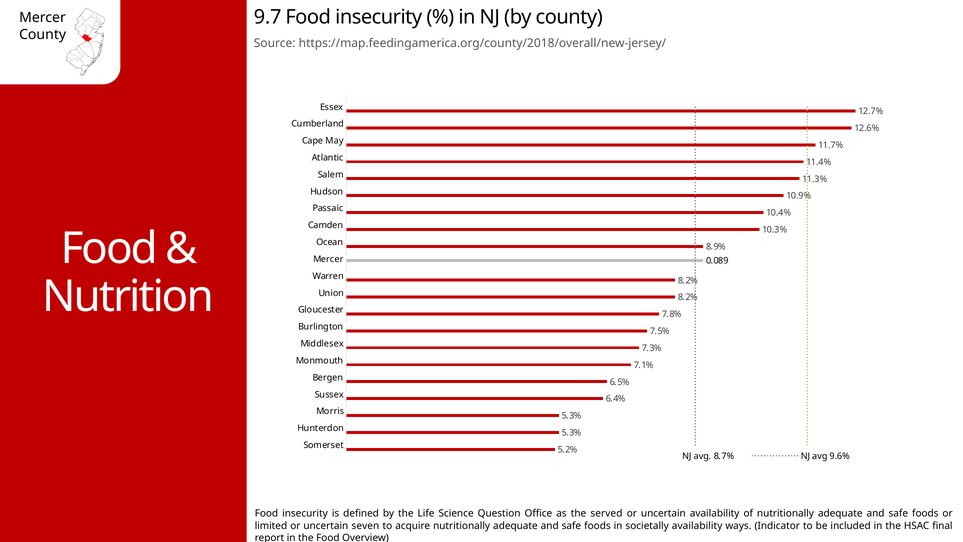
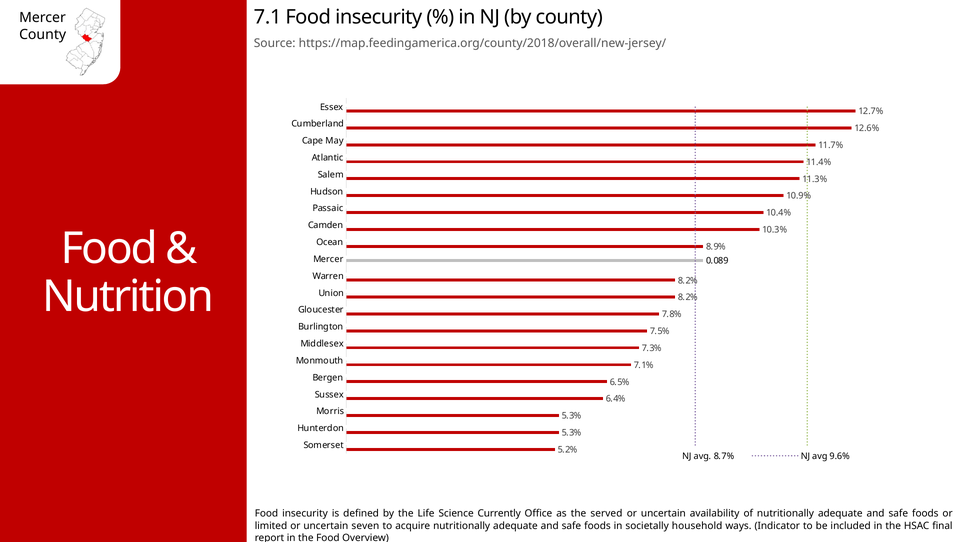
9.7: 9.7 -> 7.1
Question: Question -> Currently
societally availability: availability -> household
